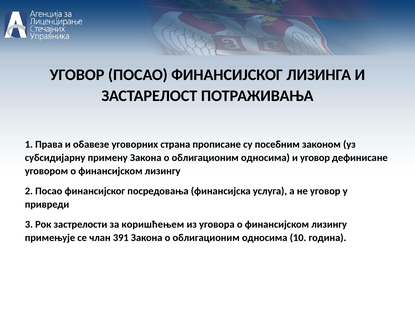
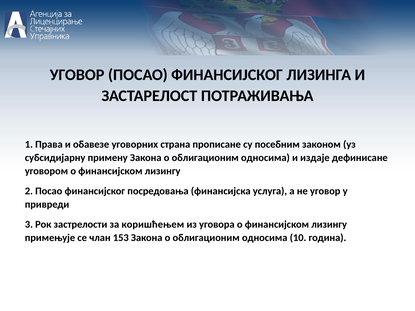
и уговор: уговор -> издаје
391: 391 -> 153
